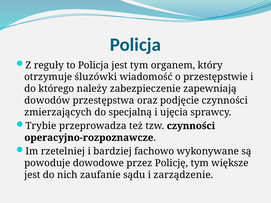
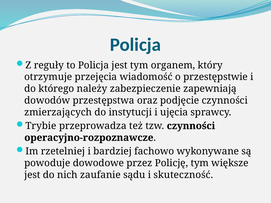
śluzówki: śluzówki -> przejęcia
specjalną: specjalną -> instytucji
zarządzenie: zarządzenie -> skuteczność
